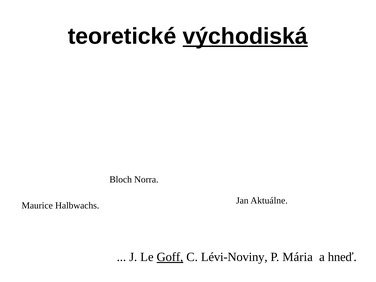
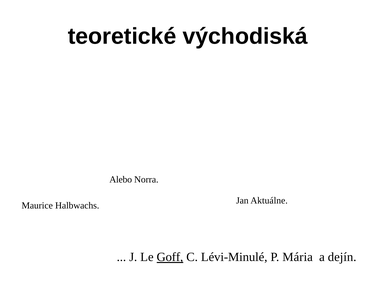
východiská underline: present -> none
Bloch: Bloch -> Alebo
Lévi-Noviny: Lévi-Noviny -> Lévi-Minulé
hneď: hneď -> dejín
